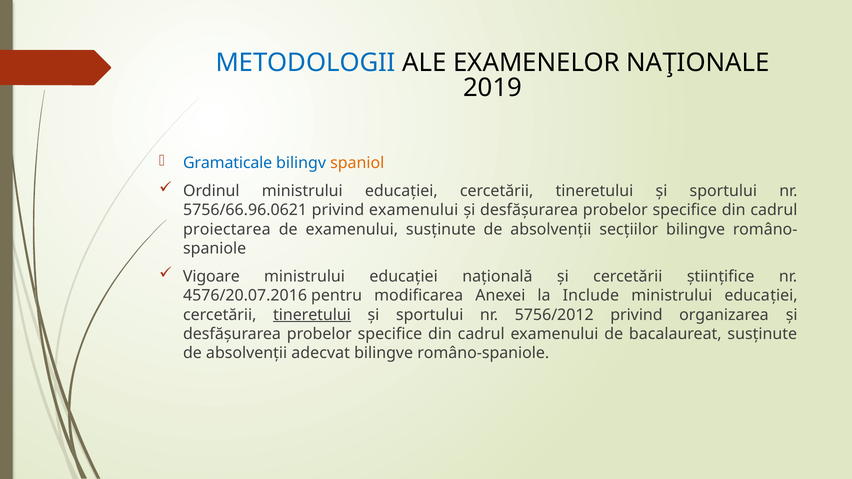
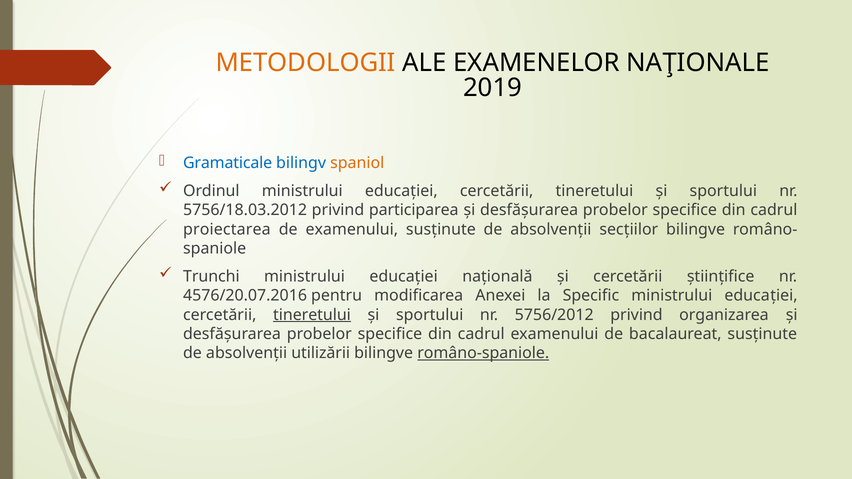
METODOLOGII colour: blue -> orange
5756/66.96.0621: 5756/66.96.0621 -> 5756/18.03.2012
privind examenului: examenului -> participarea
Vigoare: Vigoare -> Trunchi
Include: Include -> Specific
adecvat: adecvat -> utilizării
româno-spaniole underline: none -> present
